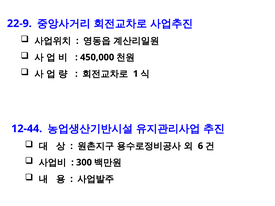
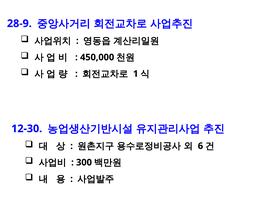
22-9: 22-9 -> 28-9
12-44: 12-44 -> 12-30
